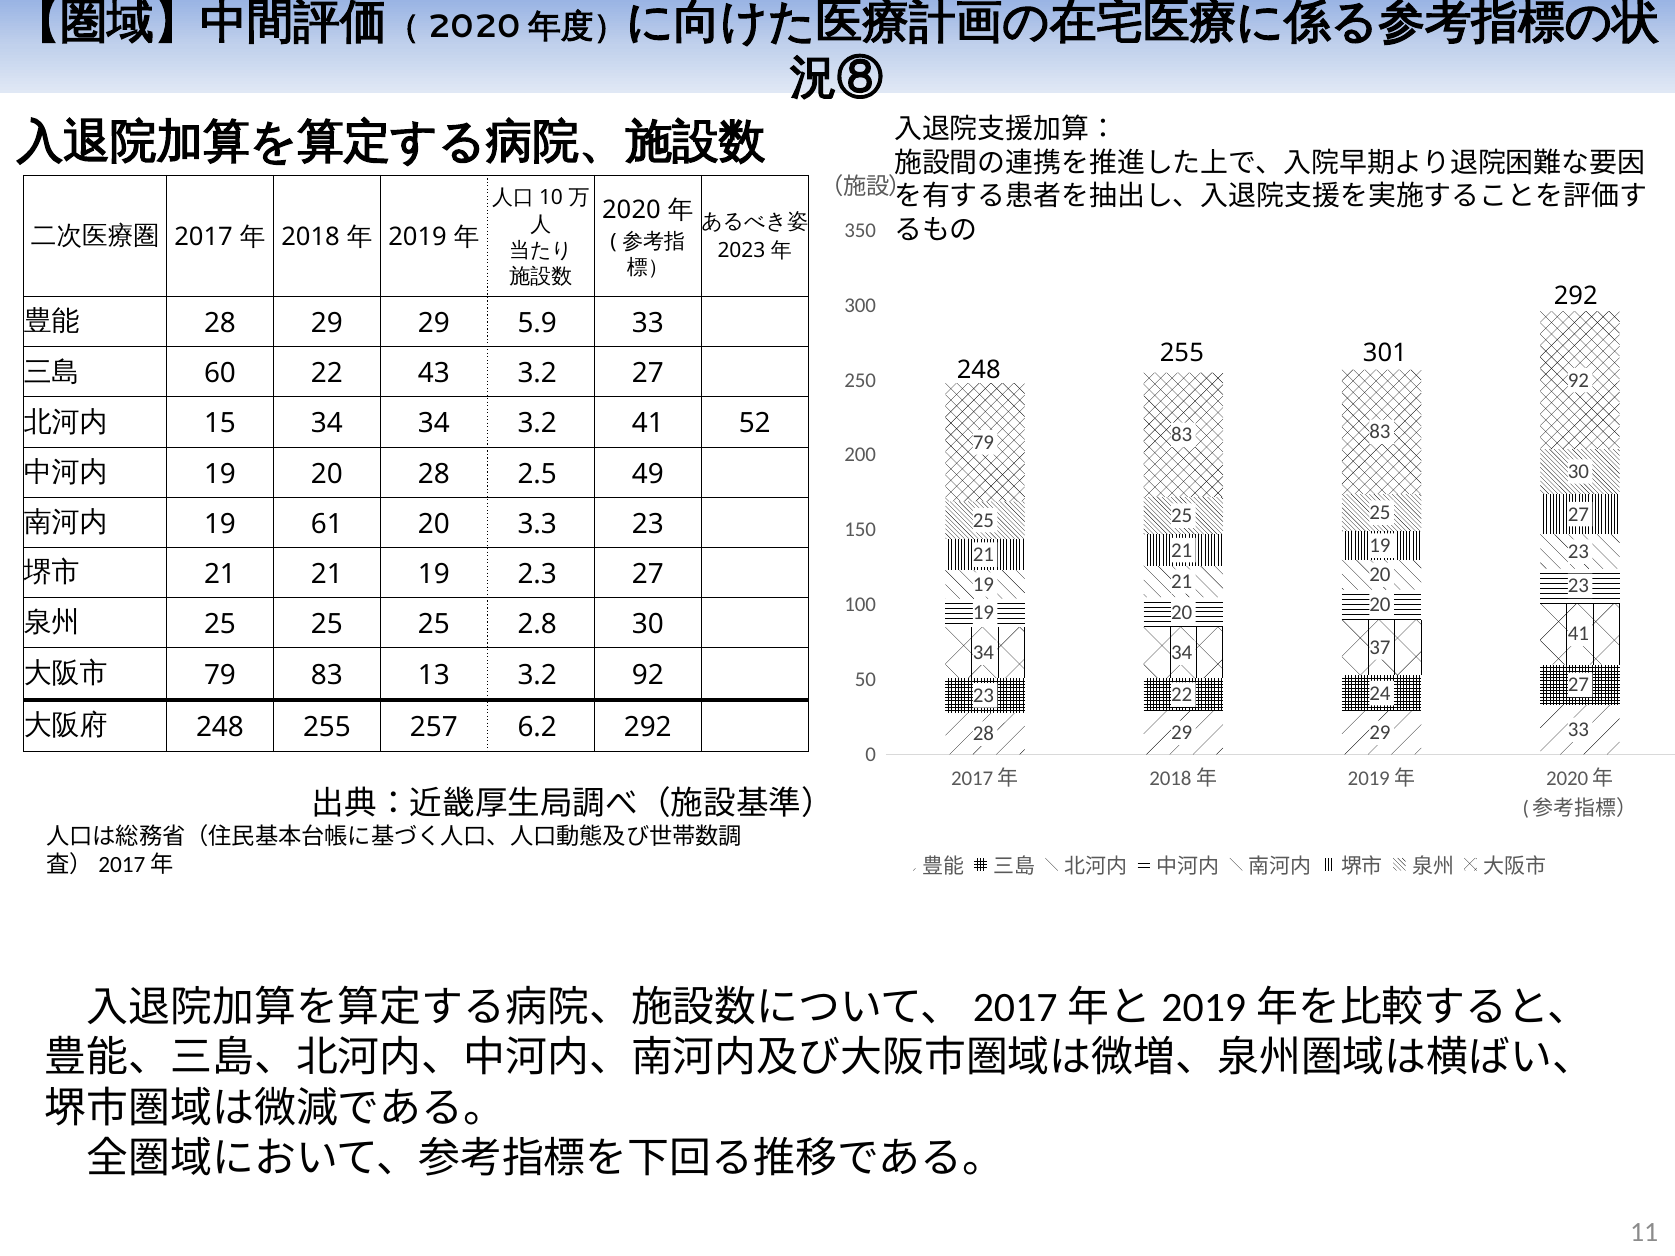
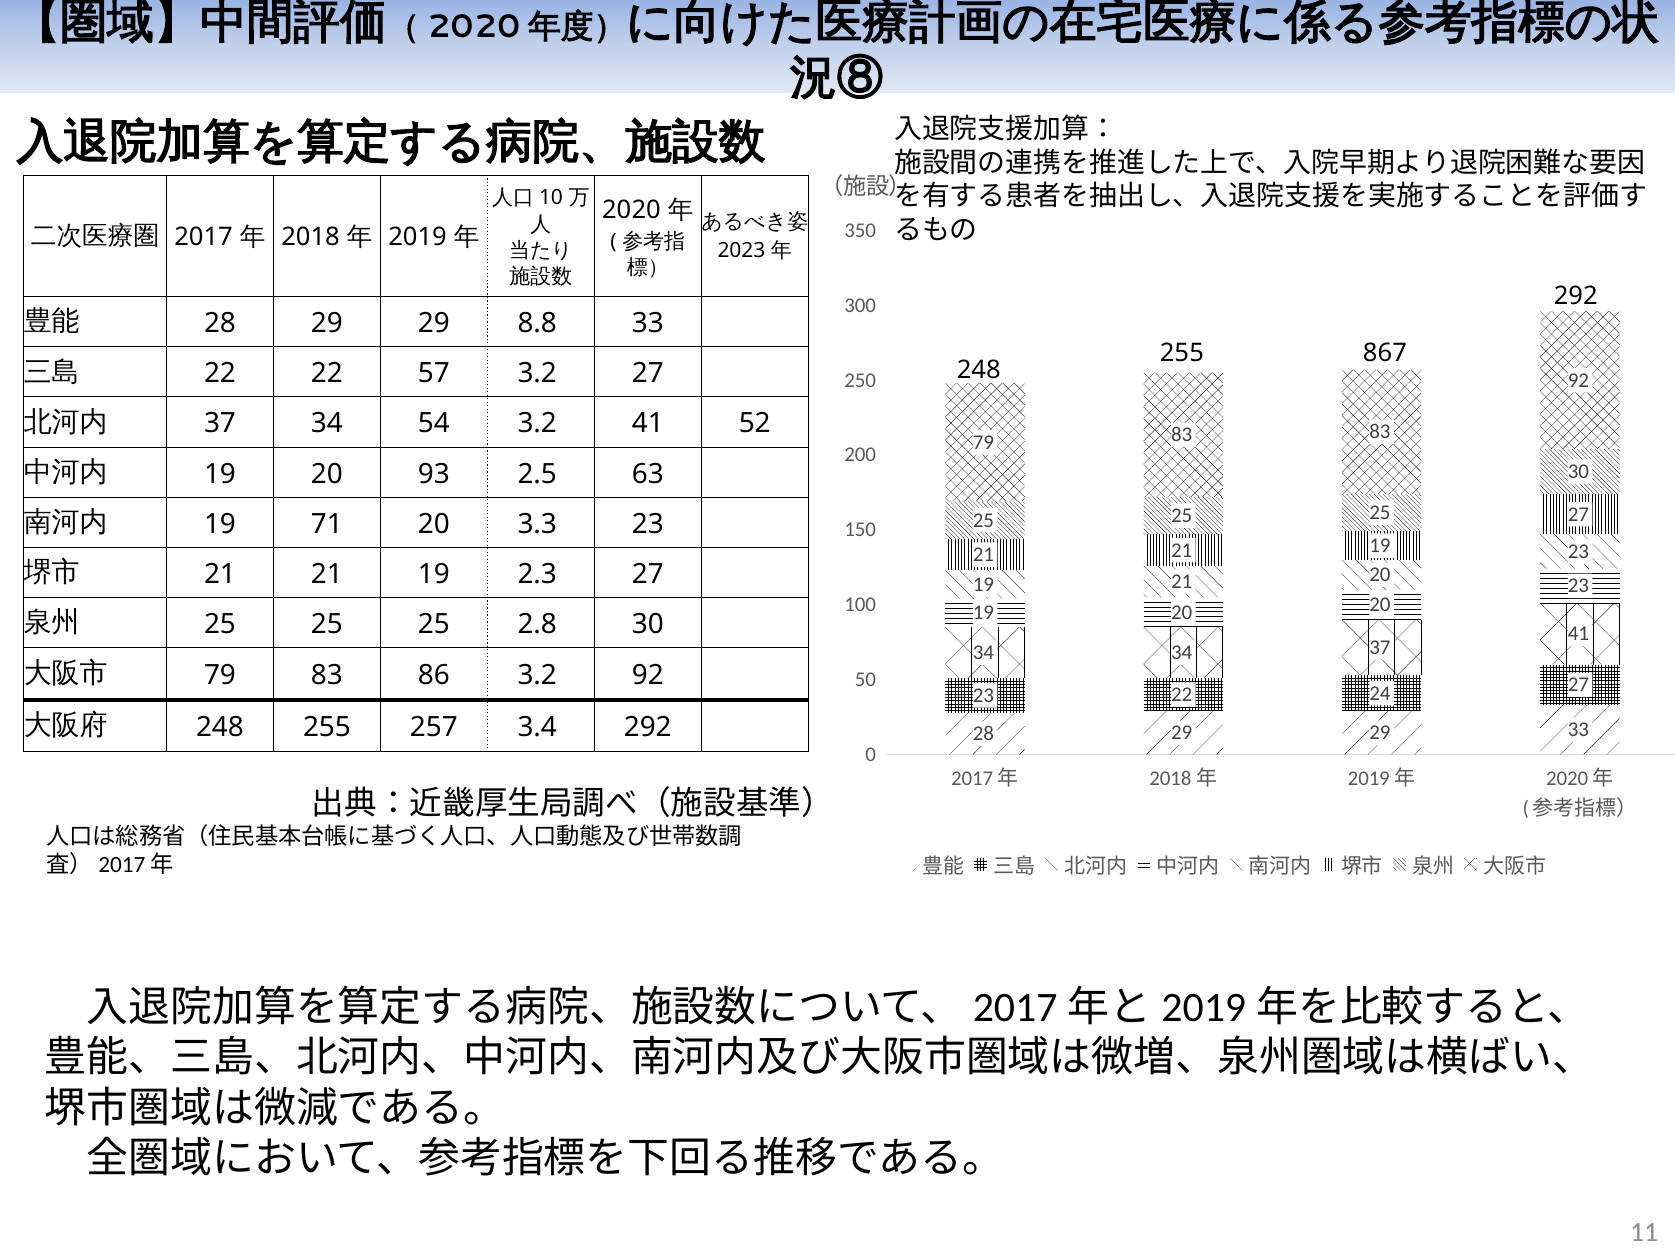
5.9: 5.9 -> 8.8
301: 301 -> 867
60 at (220, 374): 60 -> 22
43: 43 -> 57
15 at (220, 424): 15 -> 37
34 at (434, 424): 34 -> 54
20 28: 28 -> 93
49: 49 -> 63
61: 61 -> 71
13: 13 -> 86
6.2: 6.2 -> 3.4
